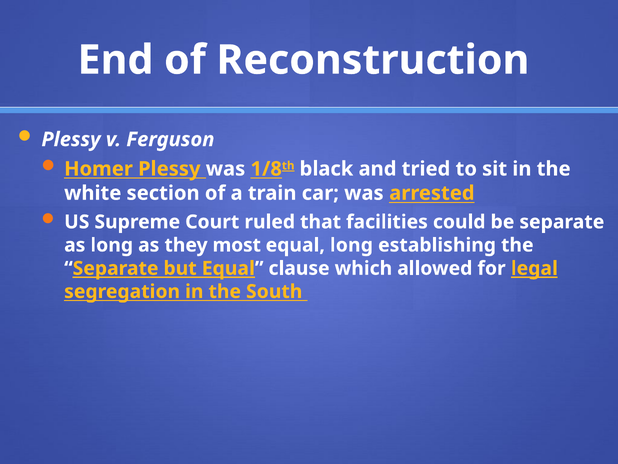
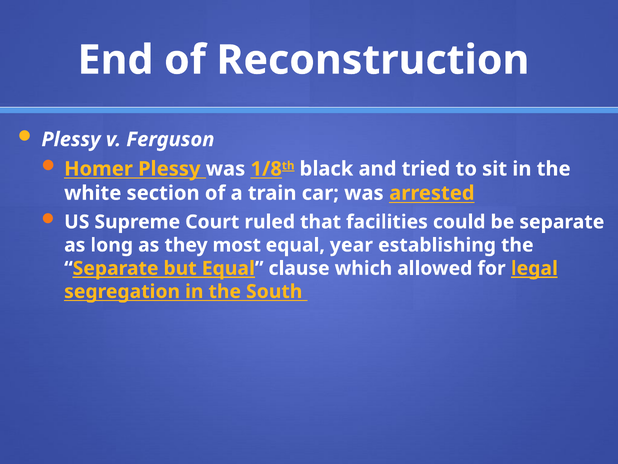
equal long: long -> year
